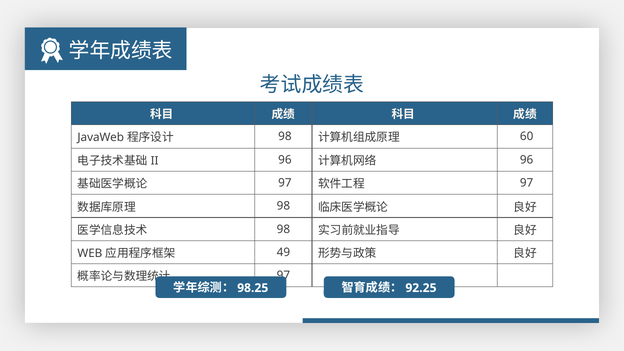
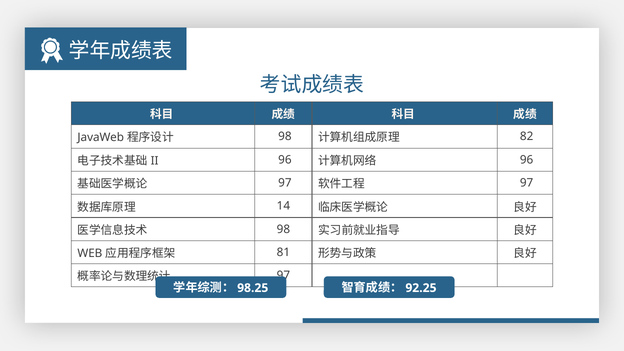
60: 60 -> 82
98 at (283, 206): 98 -> 14
49: 49 -> 81
